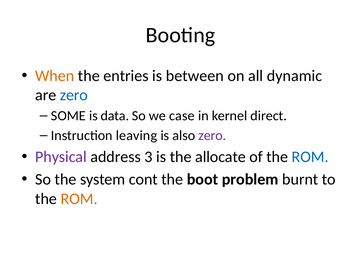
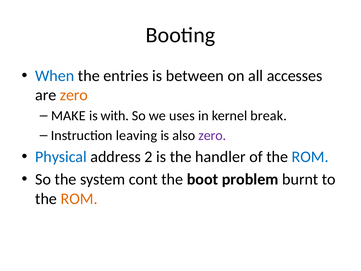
When colour: orange -> blue
dynamic: dynamic -> accesses
zero at (74, 95) colour: blue -> orange
SOME: SOME -> MAKE
data: data -> with
case: case -> uses
direct: direct -> break
Physical colour: purple -> blue
3: 3 -> 2
allocate: allocate -> handler
